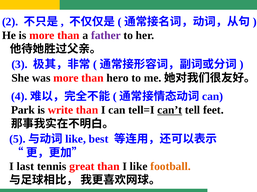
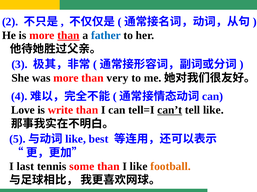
than at (68, 35) underline: none -> present
father colour: purple -> blue
hero: hero -> very
Park: Park -> Love
tell feet: feet -> like
great: great -> some
